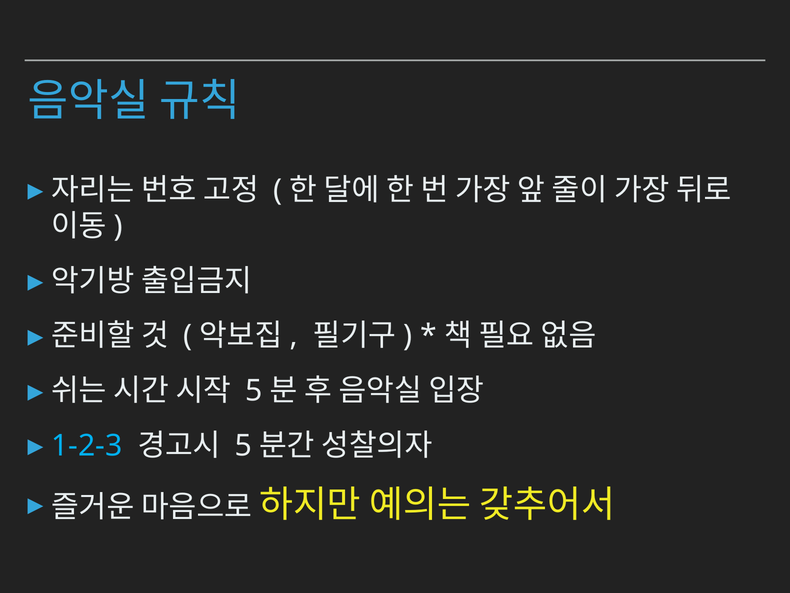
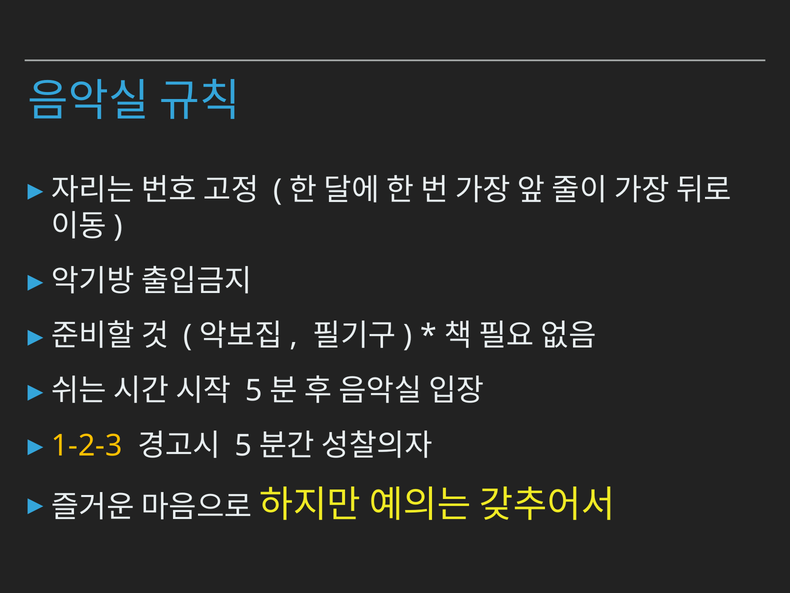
1-2-3 colour: light blue -> yellow
